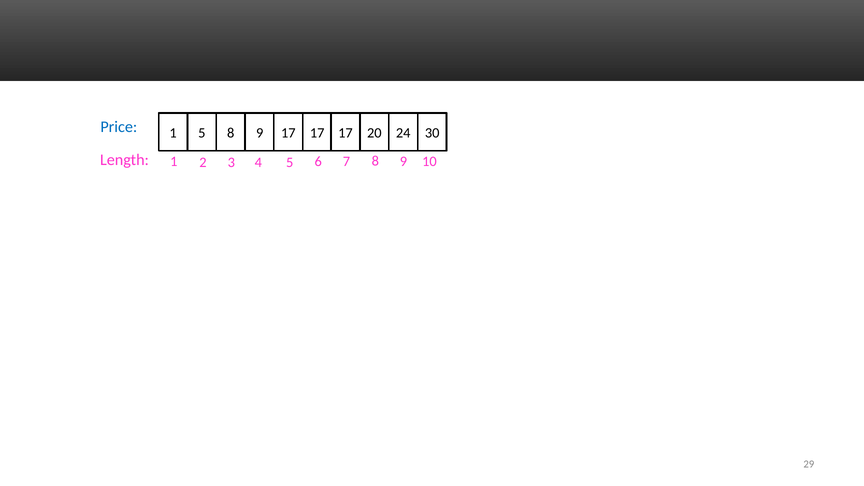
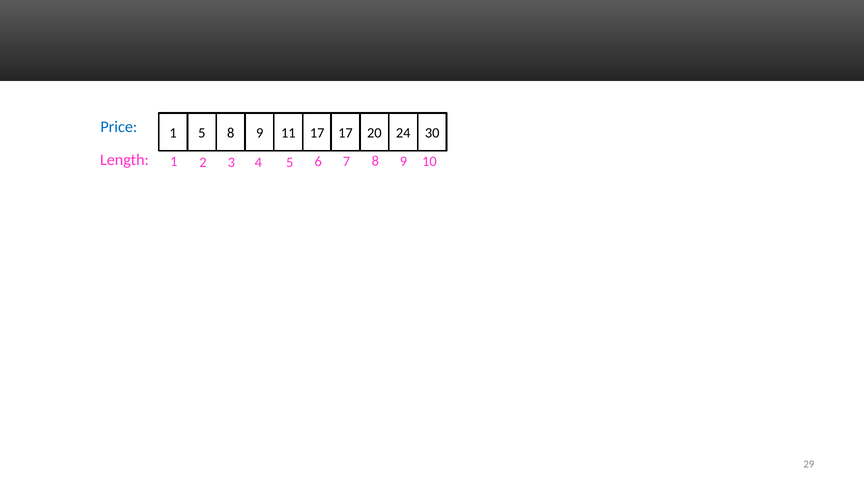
9 17: 17 -> 11
